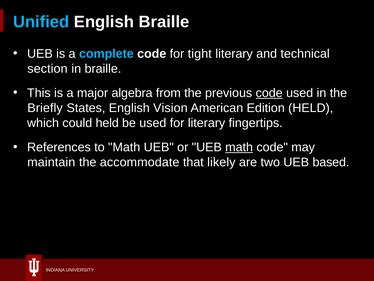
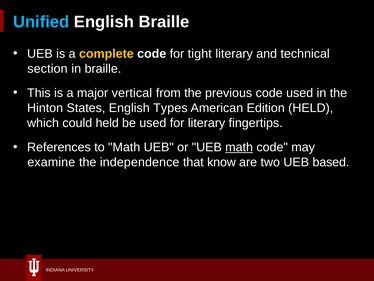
complete colour: light blue -> yellow
algebra: algebra -> vertical
code at (269, 93) underline: present -> none
Briefly: Briefly -> Hinton
Vision: Vision -> Types
maintain: maintain -> examine
accommodate: accommodate -> independence
likely: likely -> know
